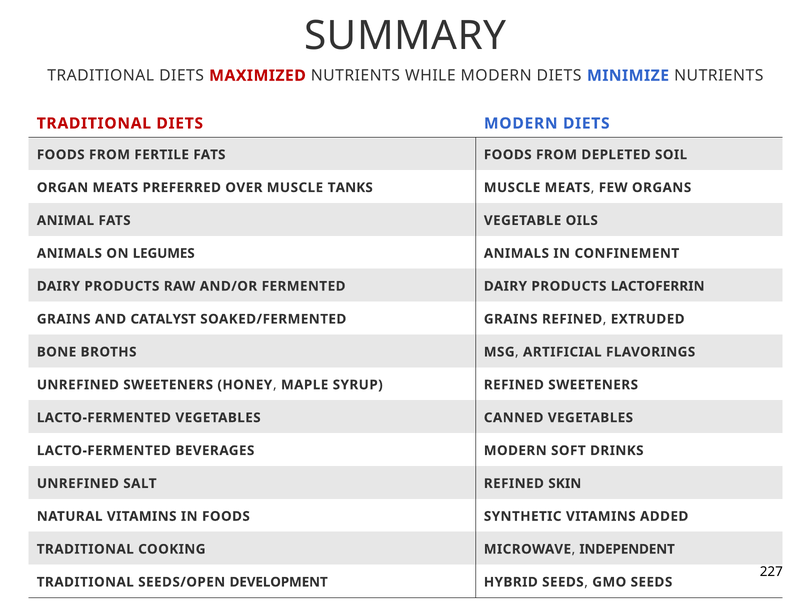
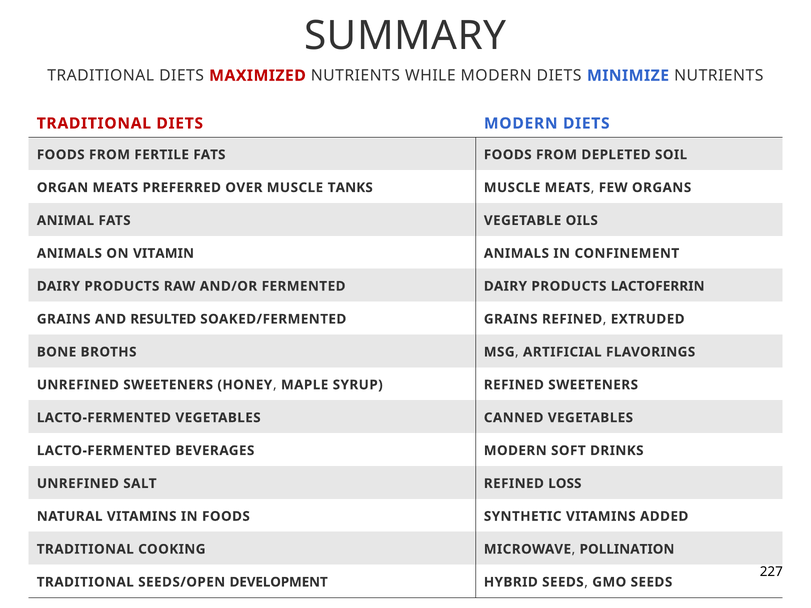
LEGUMES: LEGUMES -> VITAMIN
CATALYST: CATALYST -> RESULTED
SKIN: SKIN -> LOSS
INDEPENDENT: INDEPENDENT -> POLLINATION
